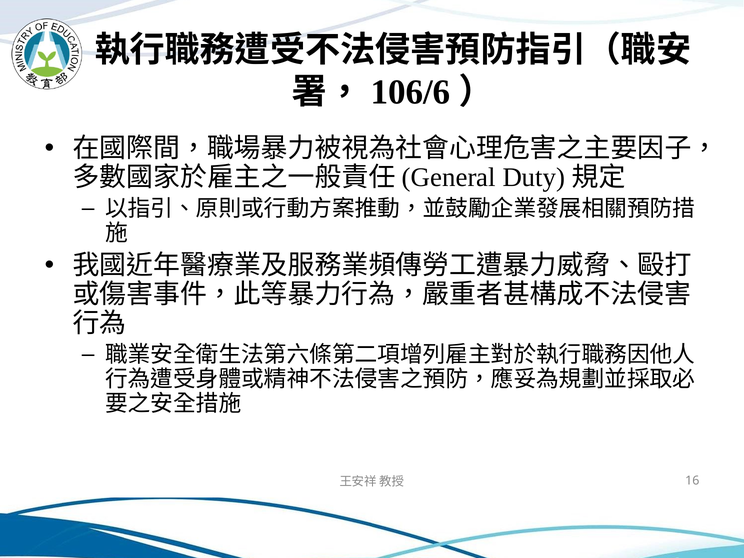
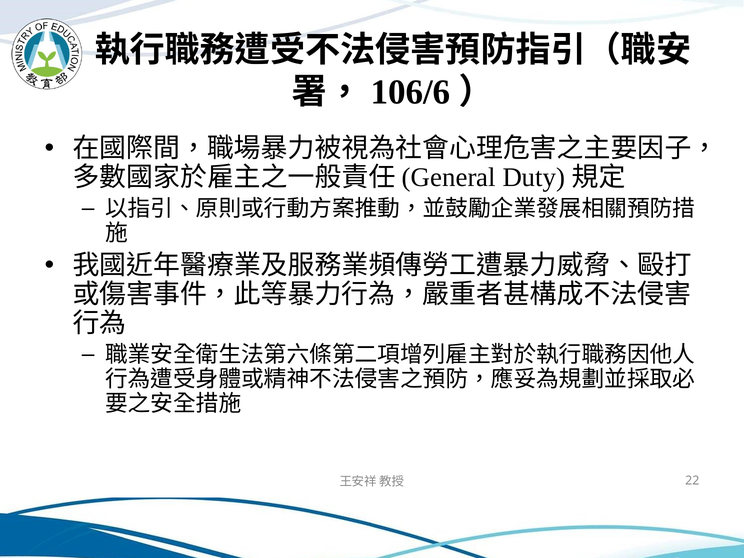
16: 16 -> 22
